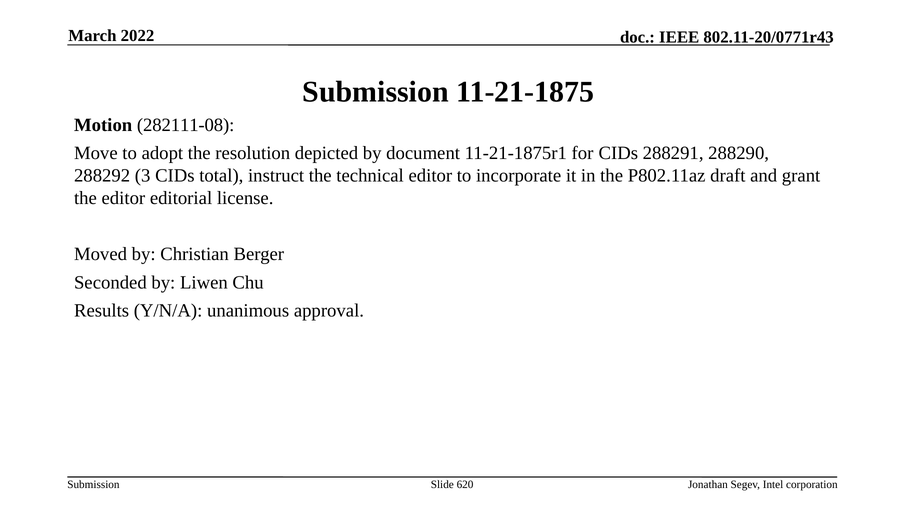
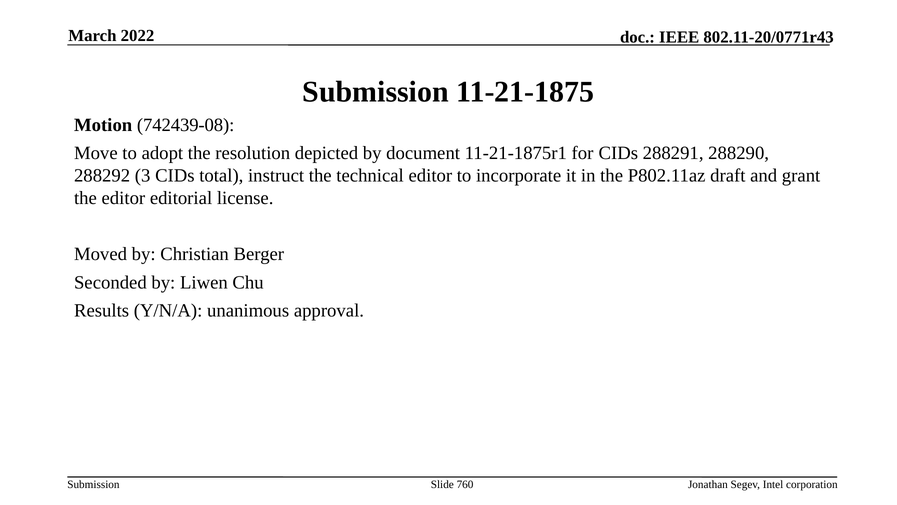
282111-08: 282111-08 -> 742439-08
620: 620 -> 760
